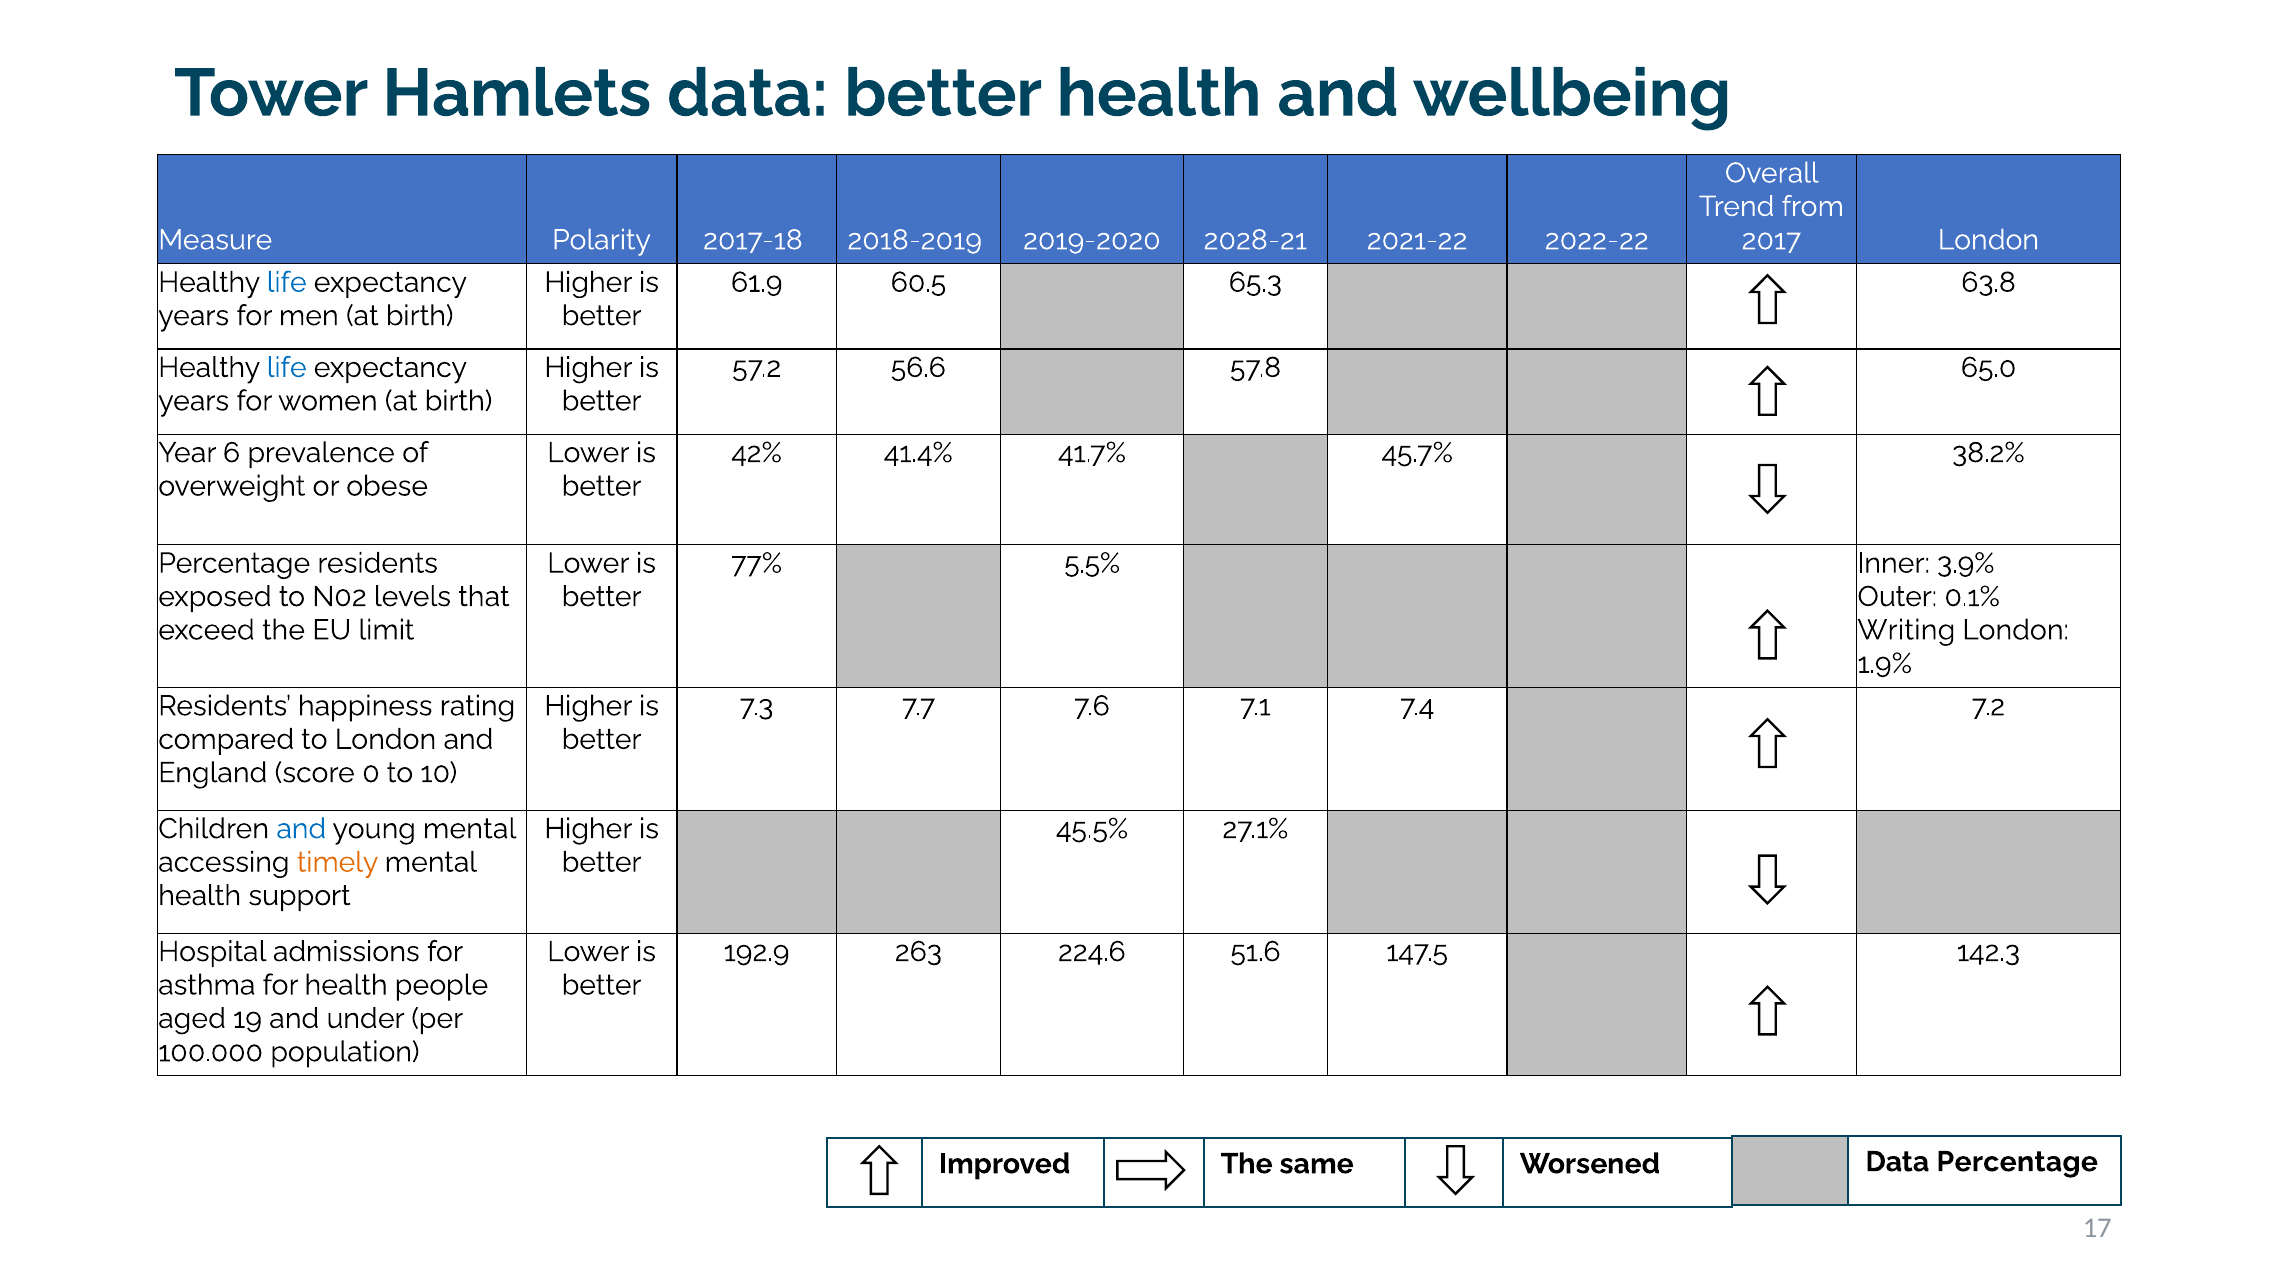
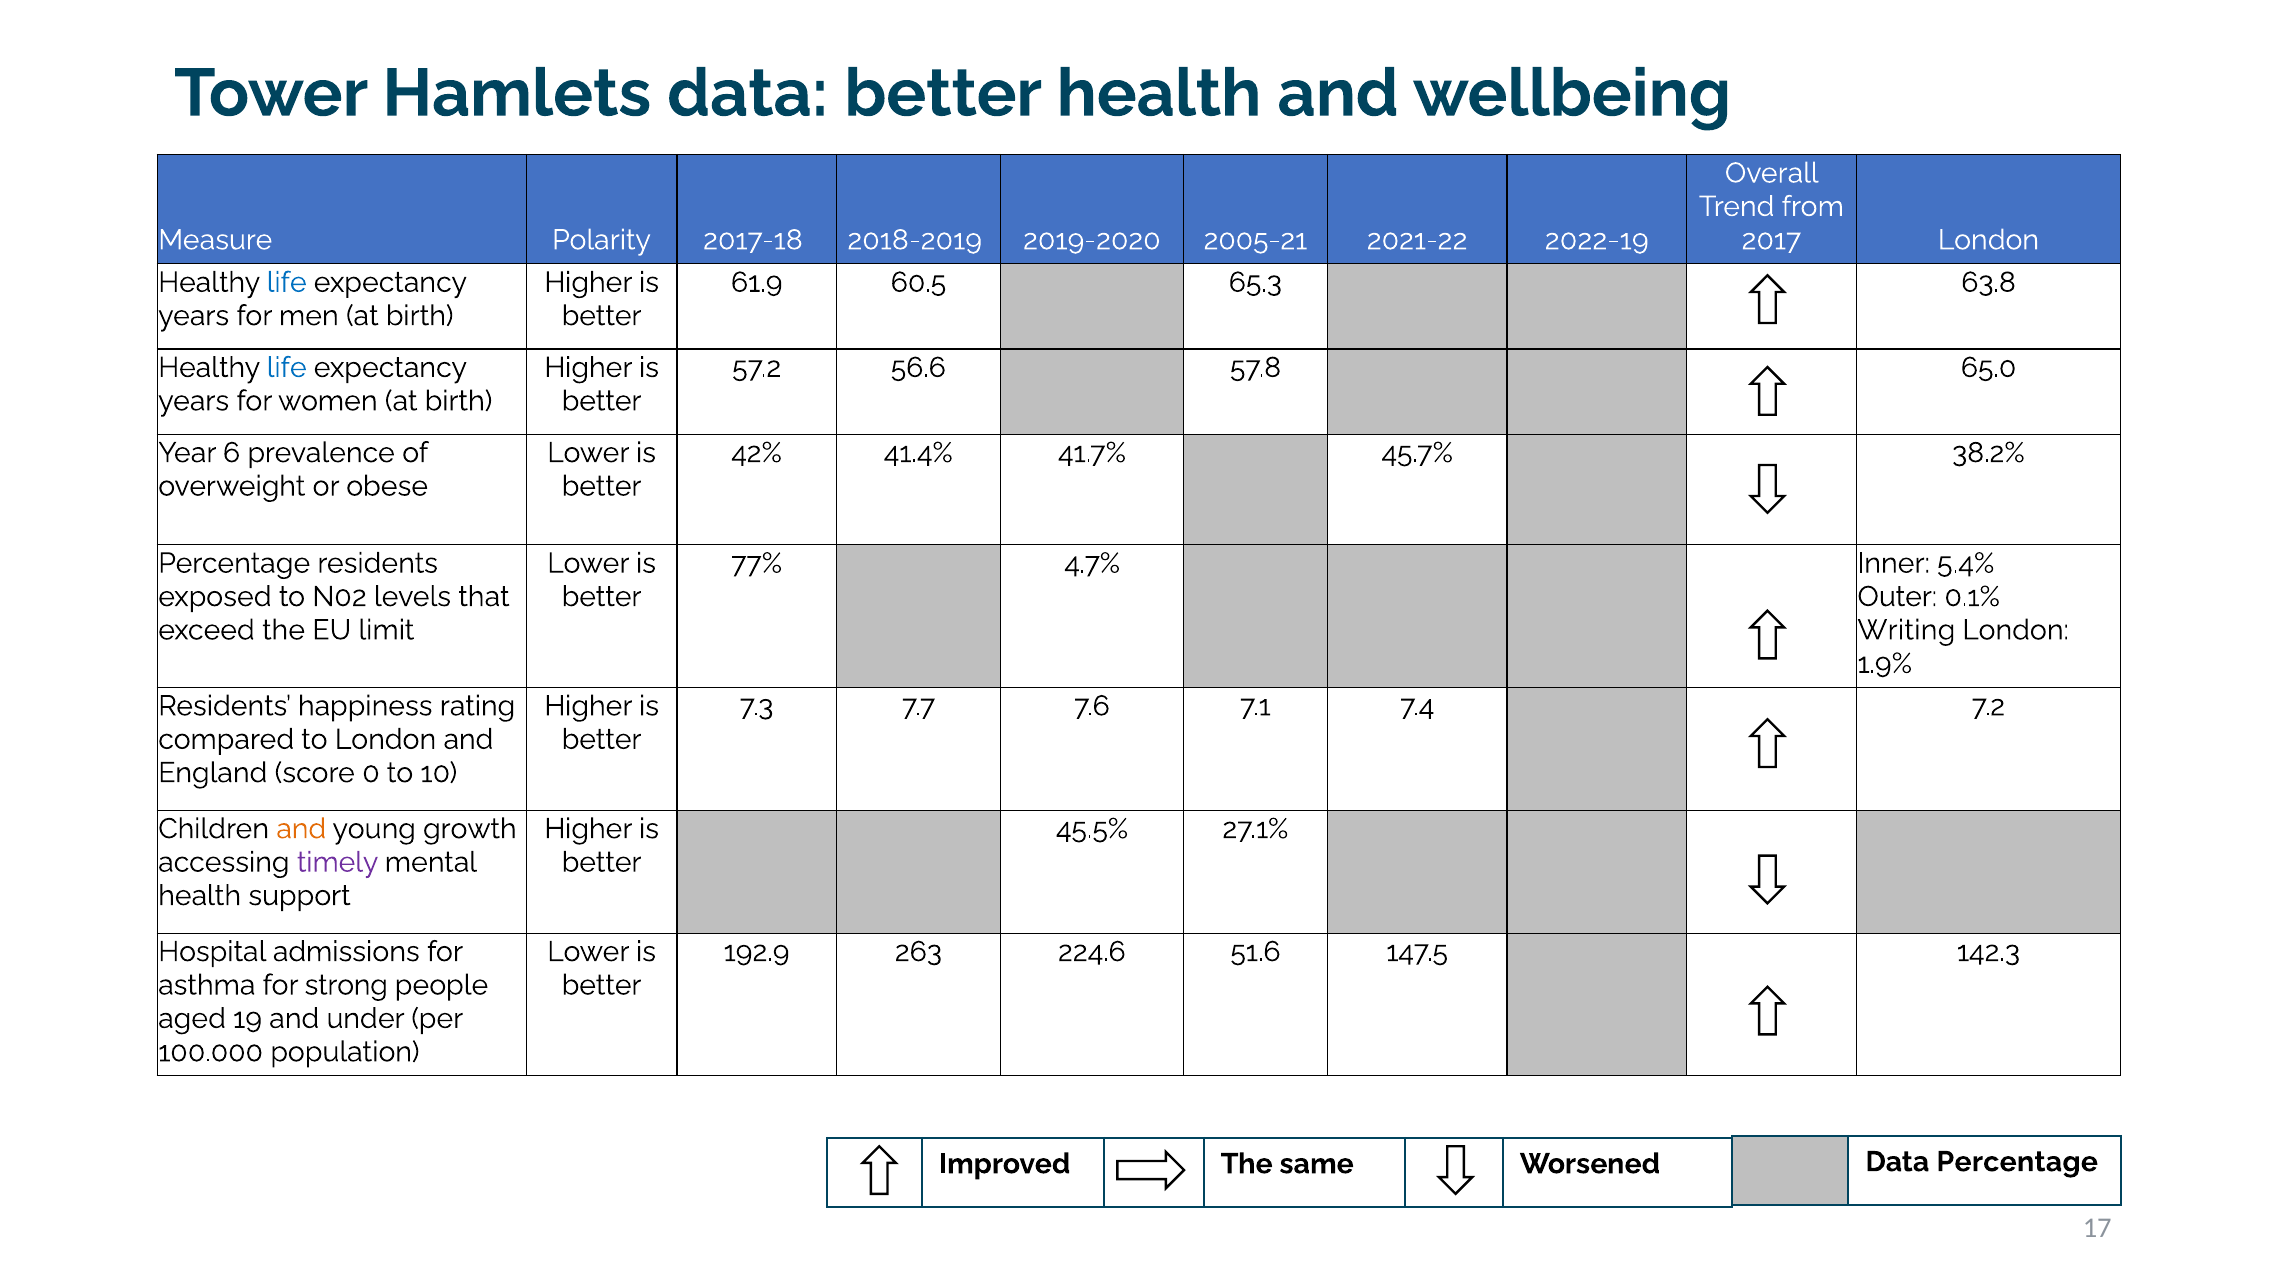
2028-21: 2028-21 -> 2005-21
2022-22: 2022-22 -> 2022-19
5.5%: 5.5% -> 4.7%
3.9%: 3.9% -> 5.4%
and at (301, 829) colour: blue -> orange
young mental: mental -> growth
timely colour: orange -> purple
for health: health -> strong
